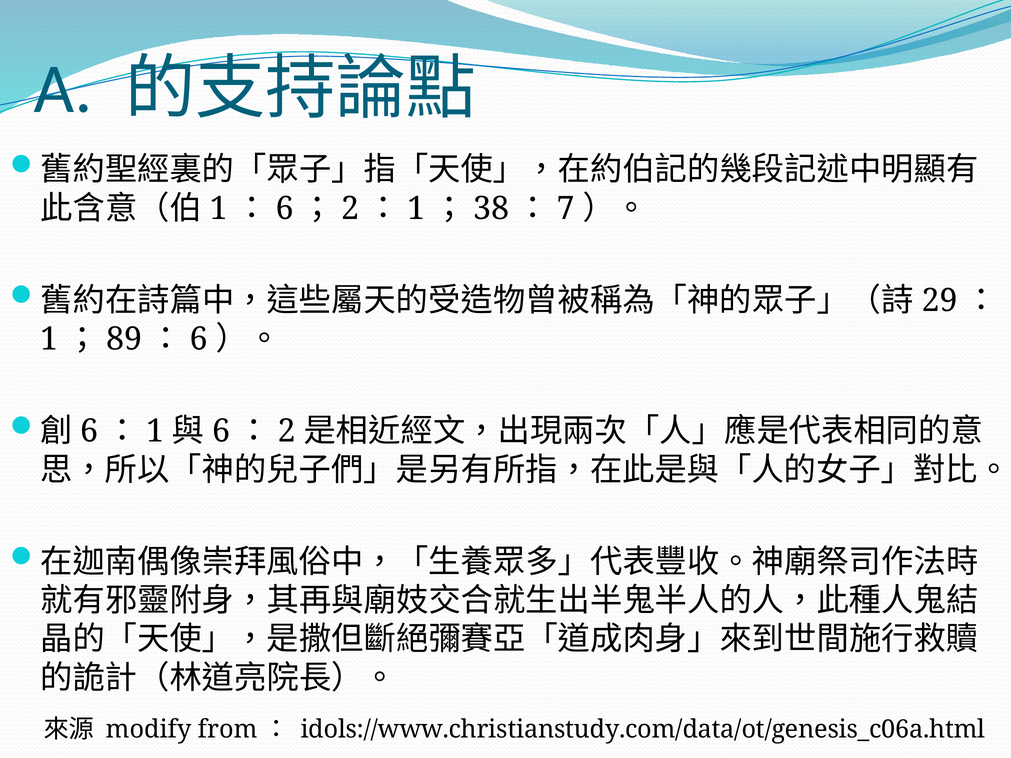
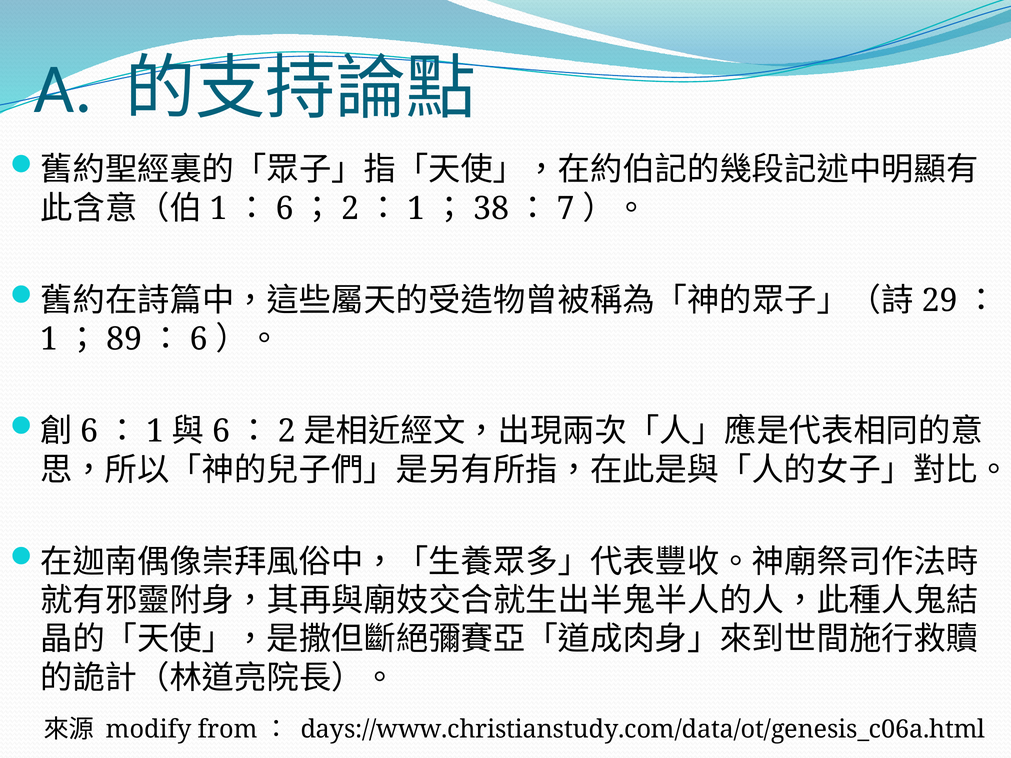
idols://www.christianstudy.com/data/ot/genesis_c06a.html: idols://www.christianstudy.com/data/ot/genesis_c06a.html -> days://www.christianstudy.com/data/ot/genesis_c06a.html
